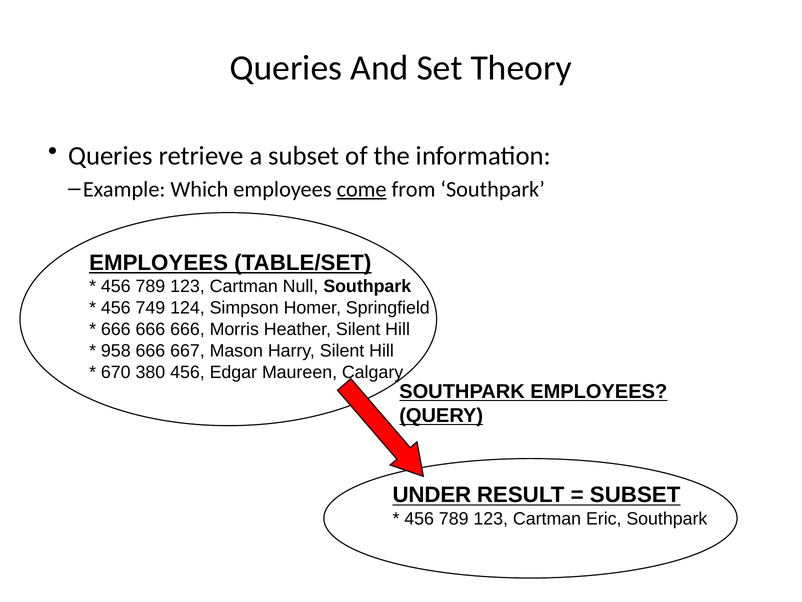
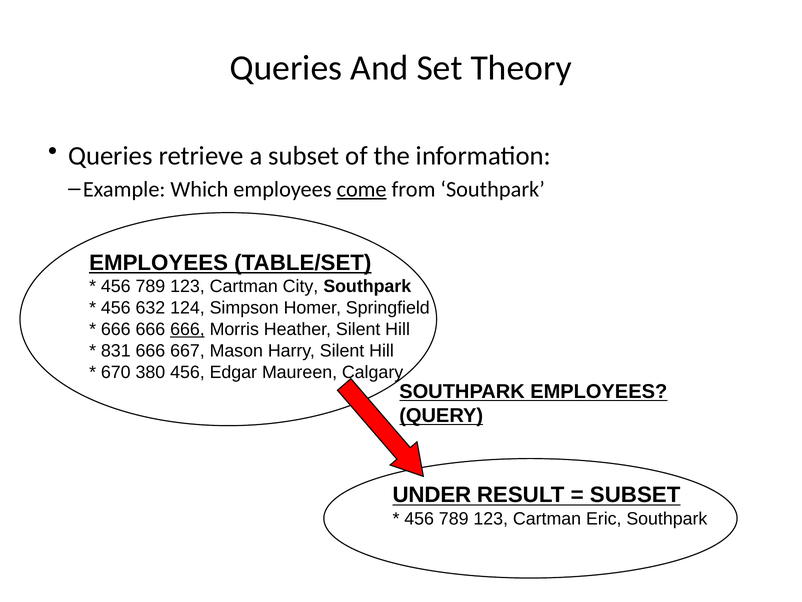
Null: Null -> City
749: 749 -> 632
666 at (187, 329) underline: none -> present
958: 958 -> 831
